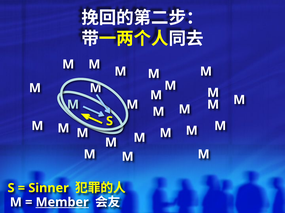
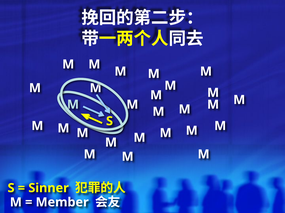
Member underline: present -> none
